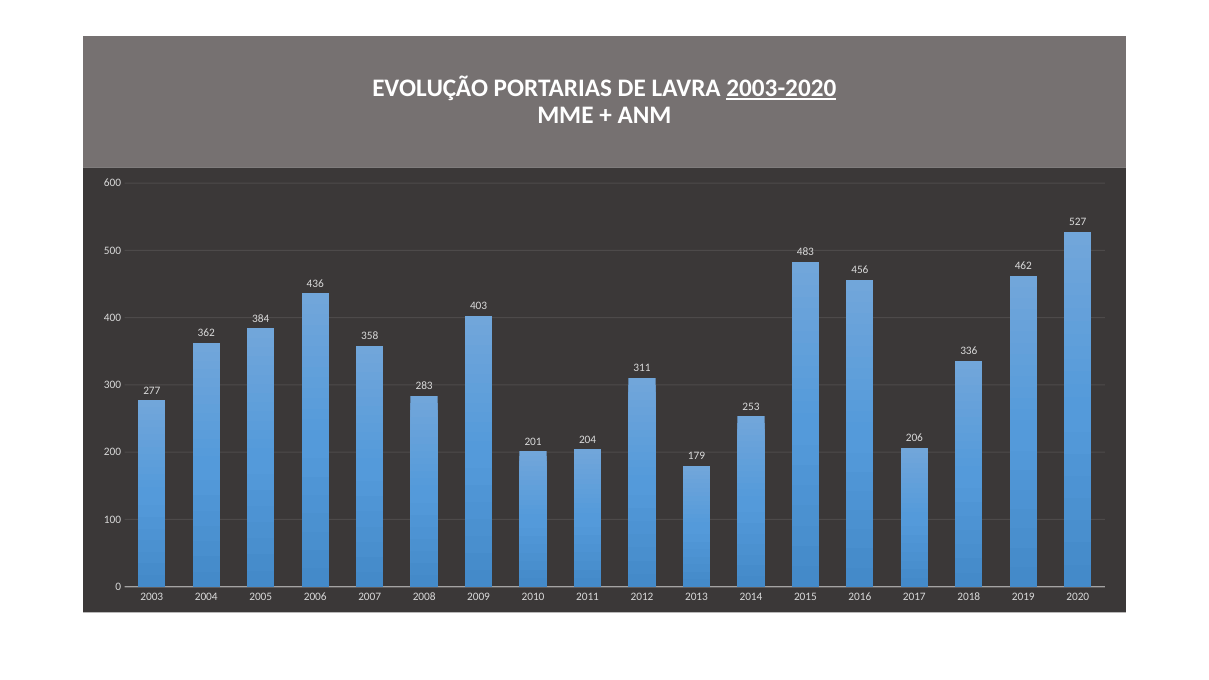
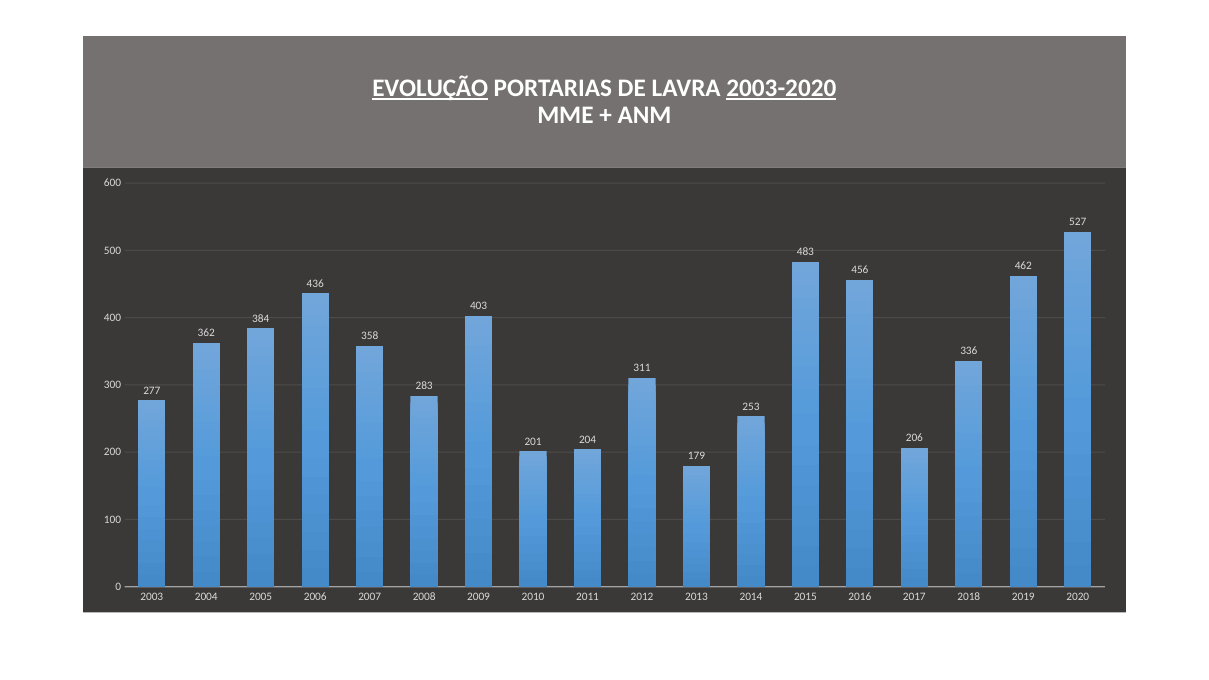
EVOLUÇÃO underline: none -> present
